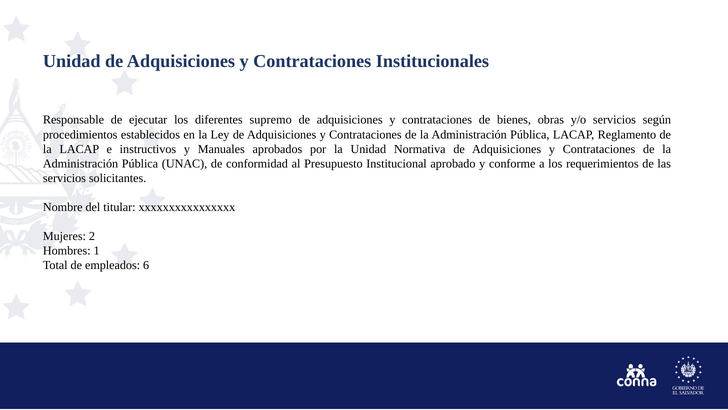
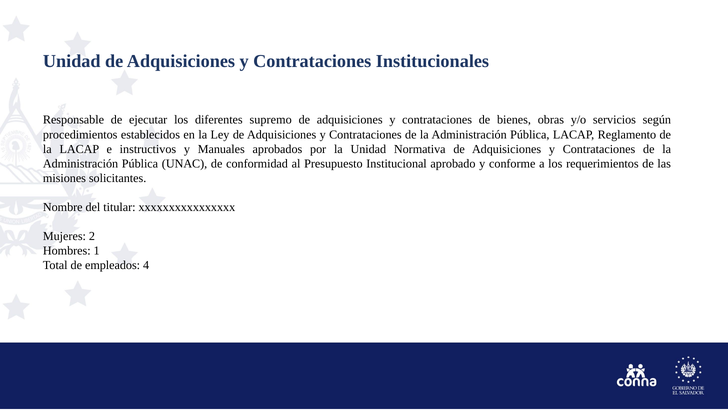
servicios at (64, 178): servicios -> misiones
6: 6 -> 4
